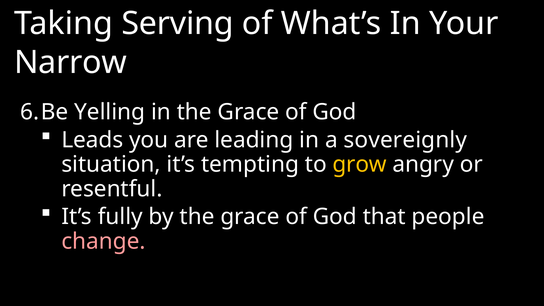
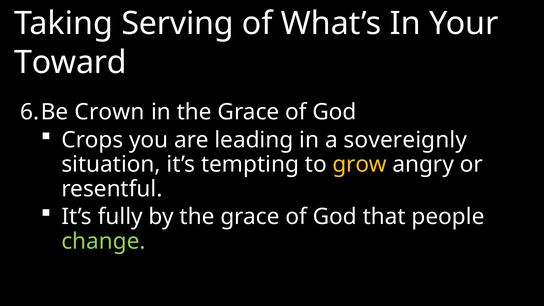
Narrow: Narrow -> Toward
Yelling: Yelling -> Crown
Leads: Leads -> Crops
change colour: pink -> light green
